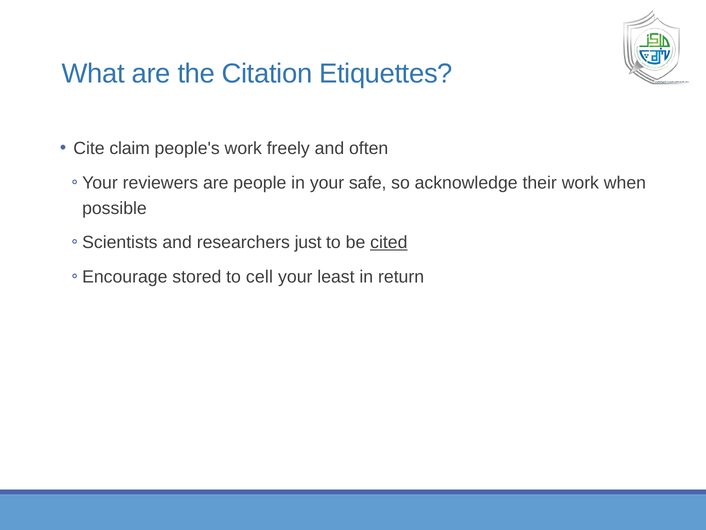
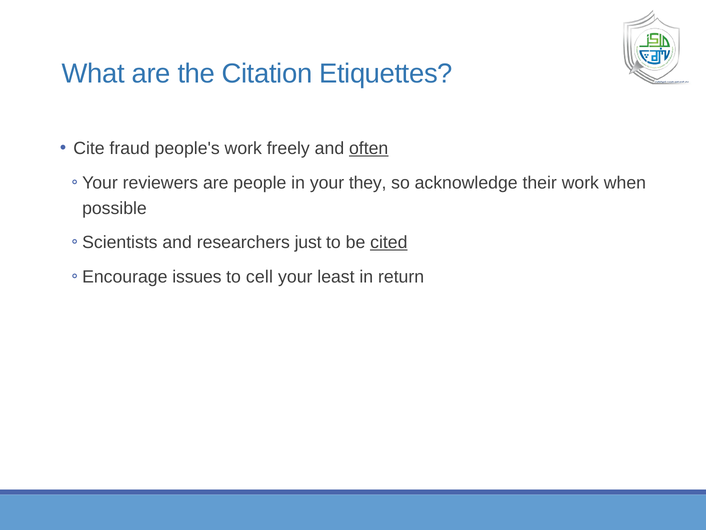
claim: claim -> fraud
often underline: none -> present
safe: safe -> they
stored: stored -> issues
